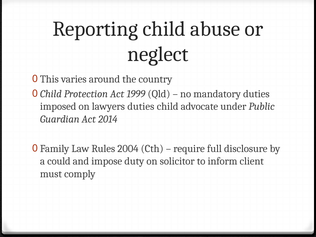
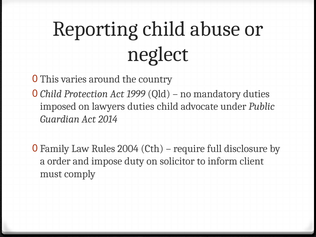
could: could -> order
